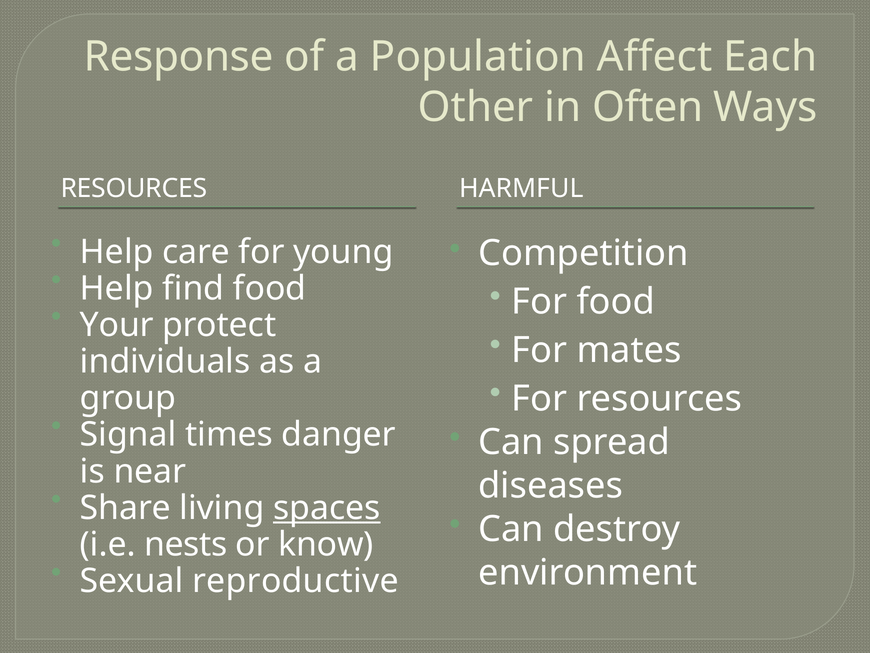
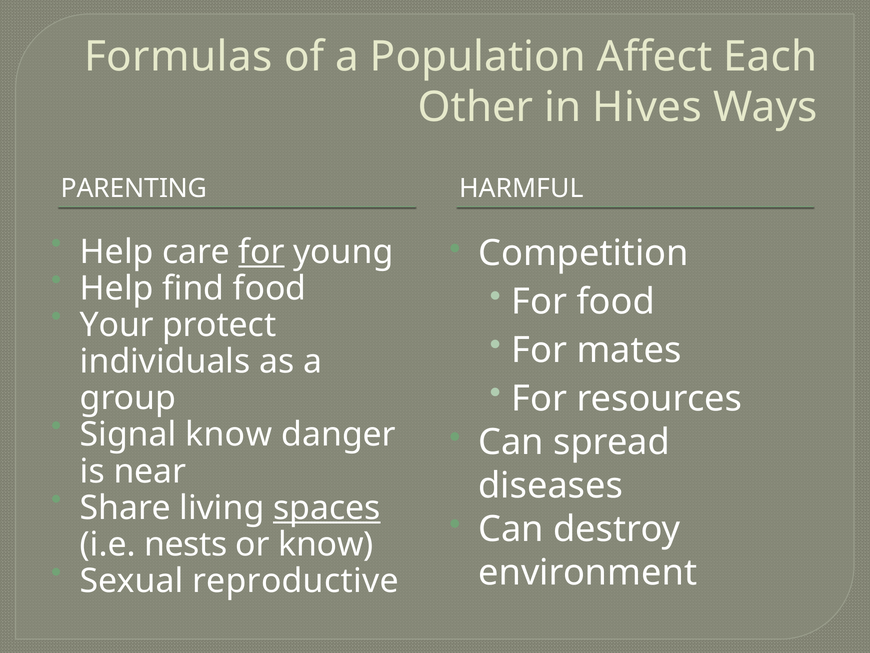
Response: Response -> Formulas
Often: Often -> Hives
RESOURCES at (134, 189): RESOURCES -> PARENTING
for at (262, 252) underline: none -> present
Signal times: times -> know
